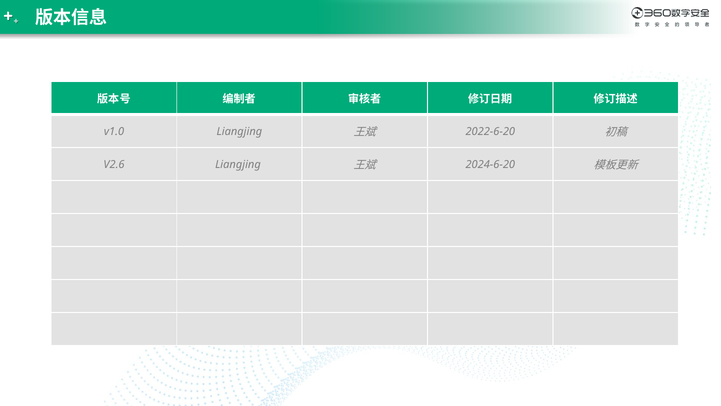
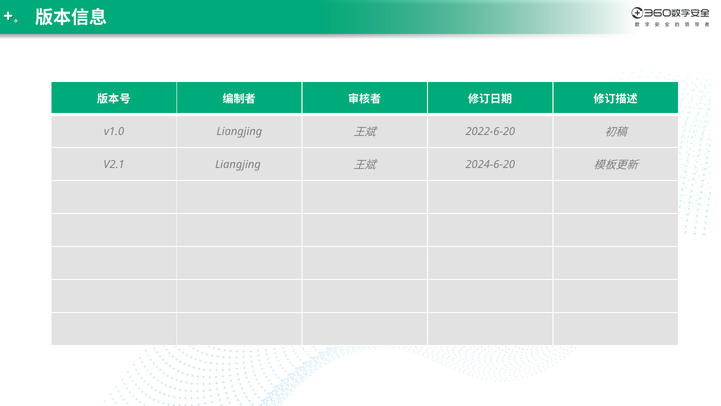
V2.6: V2.6 -> V2.1
